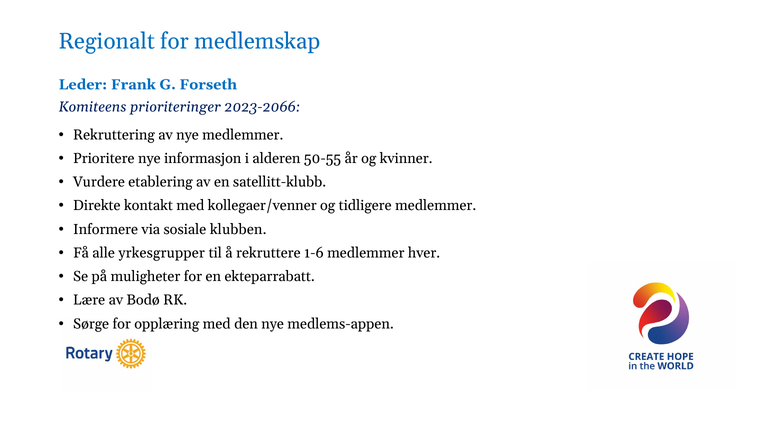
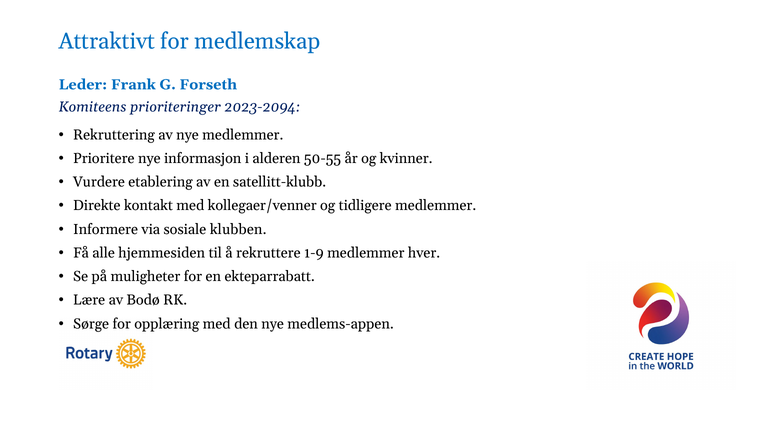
Regionalt: Regionalt -> Attraktivt
2023-2066: 2023-2066 -> 2023-2094
yrkesgrupper: yrkesgrupper -> hjemmesiden
1-6: 1-6 -> 1-9
